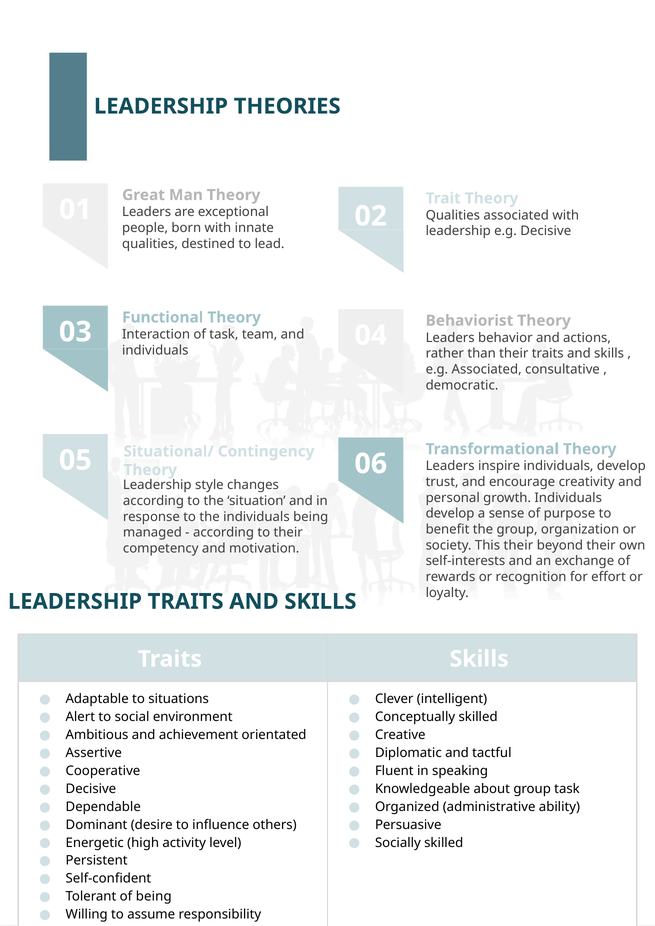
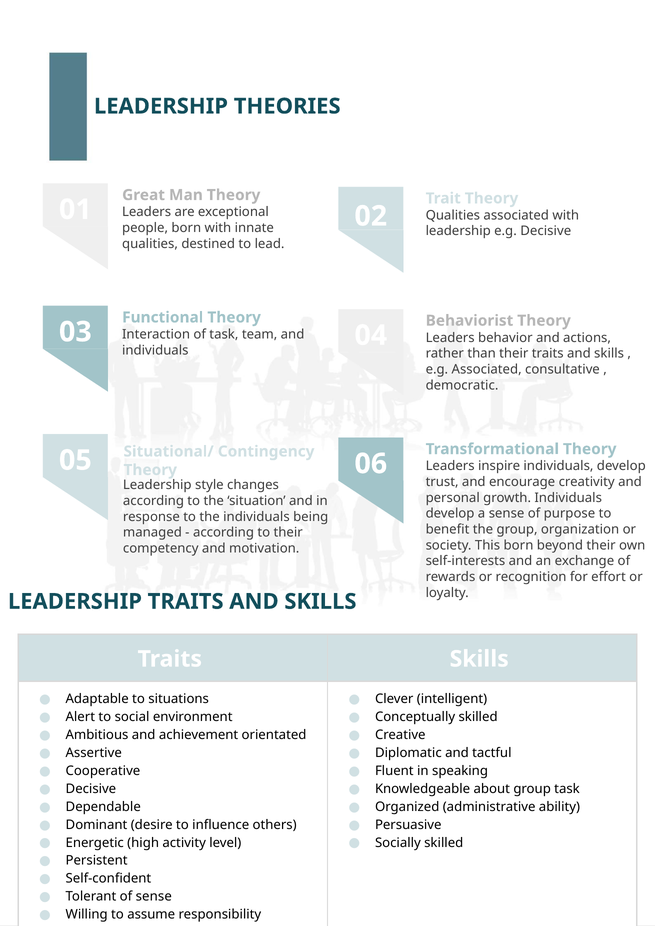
This their: their -> born
of being: being -> sense
